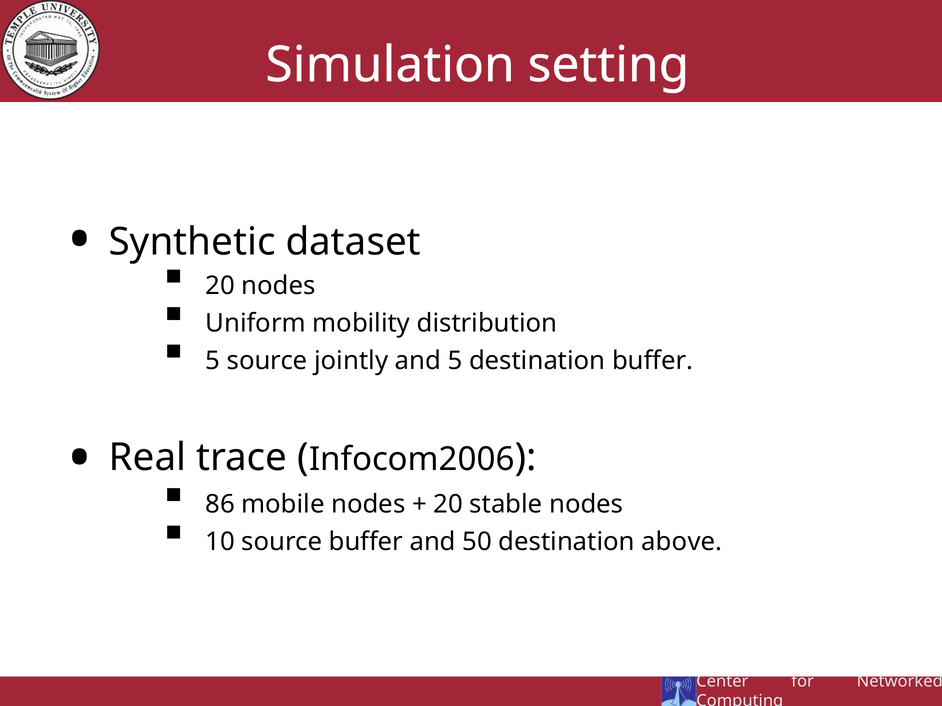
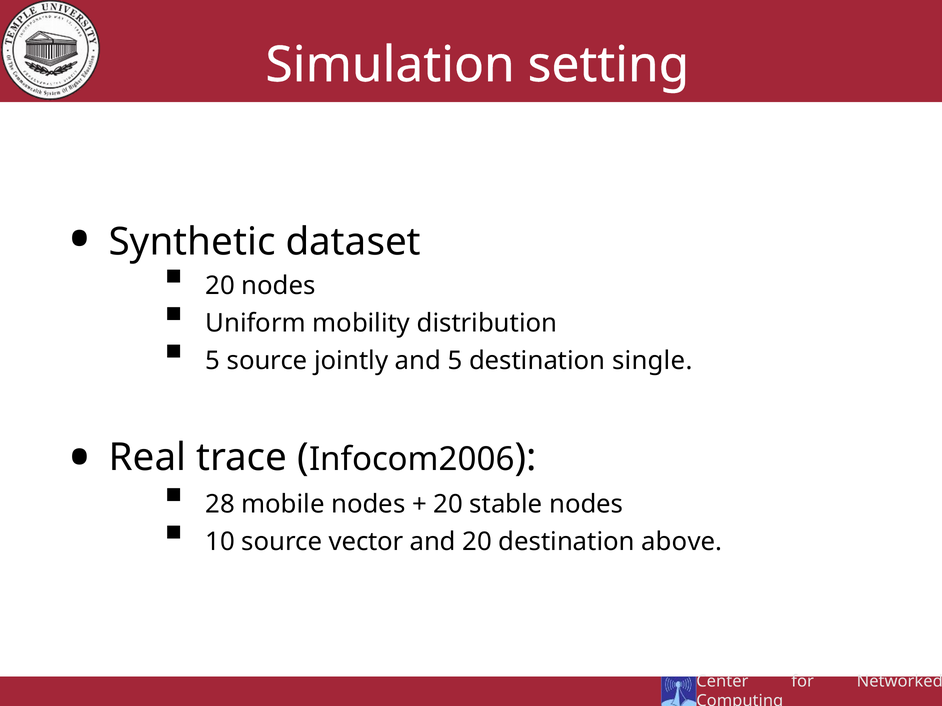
destination buffer: buffer -> single
86: 86 -> 28
source buffer: buffer -> vector
and 50: 50 -> 20
